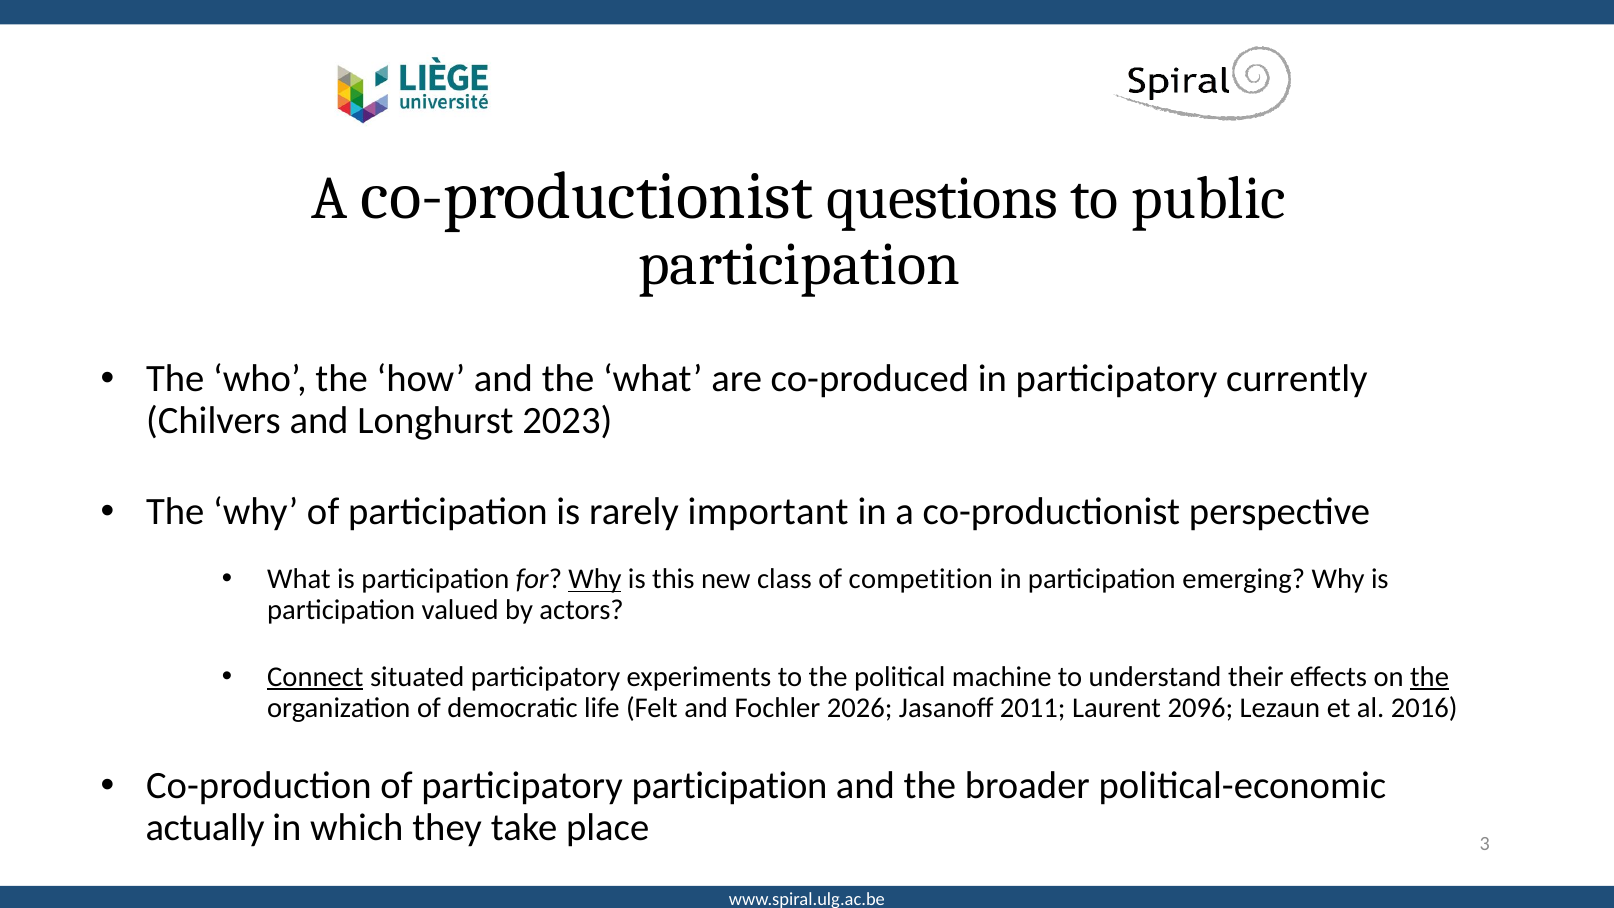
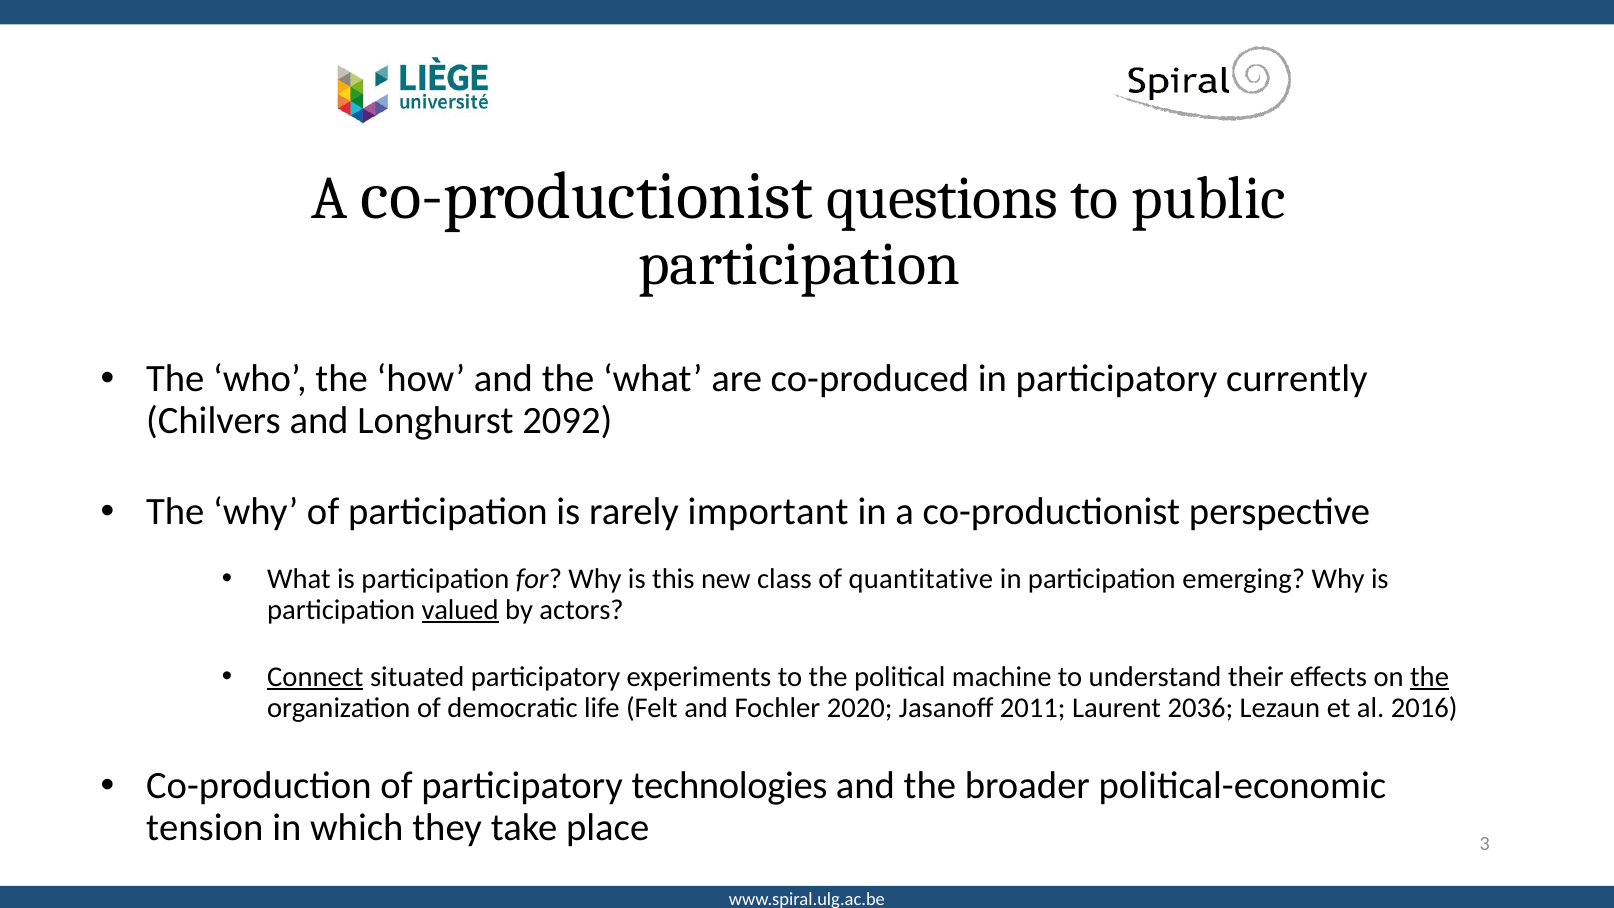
2023: 2023 -> 2092
Why at (595, 579) underline: present -> none
competition: competition -> quantitative
valued underline: none -> present
2026: 2026 -> 2020
2096: 2096 -> 2036
participatory participation: participation -> technologies
actually: actually -> tension
